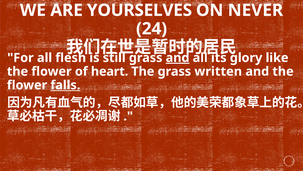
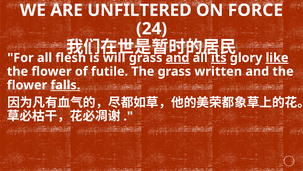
YOURSELVES: YOURSELVES -> UNFILTERED
NEVER: NEVER -> FORCE
still: still -> will
its underline: none -> present
like underline: none -> present
heart: heart -> futile
